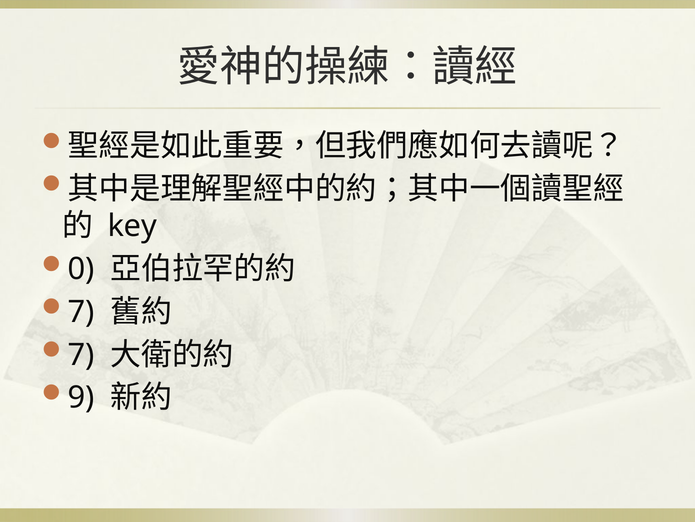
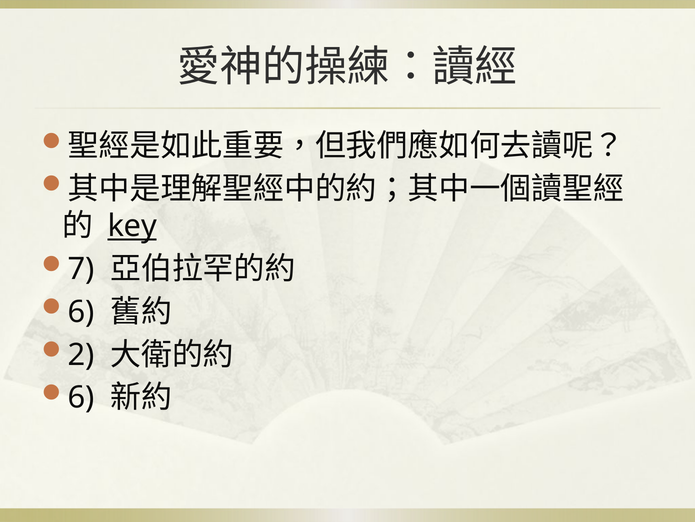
key underline: none -> present
0: 0 -> 7
7 at (81, 311): 7 -> 6
7 at (81, 354): 7 -> 2
9 at (81, 397): 9 -> 6
